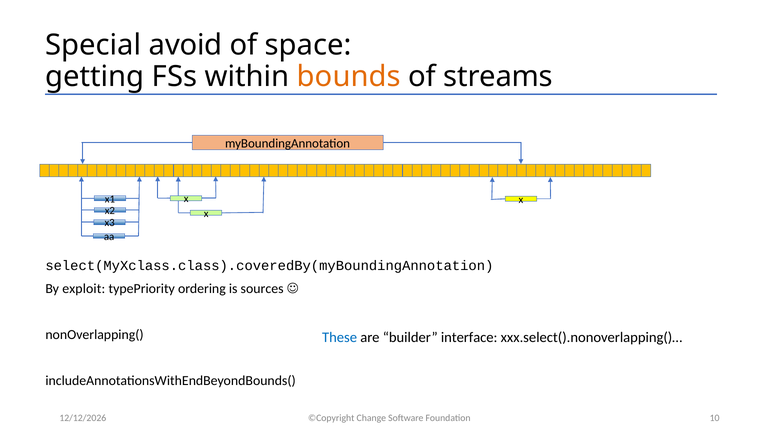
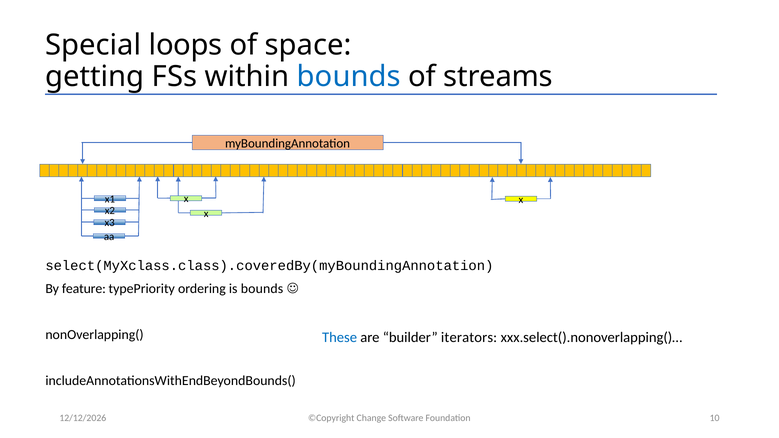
avoid: avoid -> loops
bounds at (349, 77) colour: orange -> blue
exploit: exploit -> feature
is sources: sources -> bounds
interface: interface -> iterators
